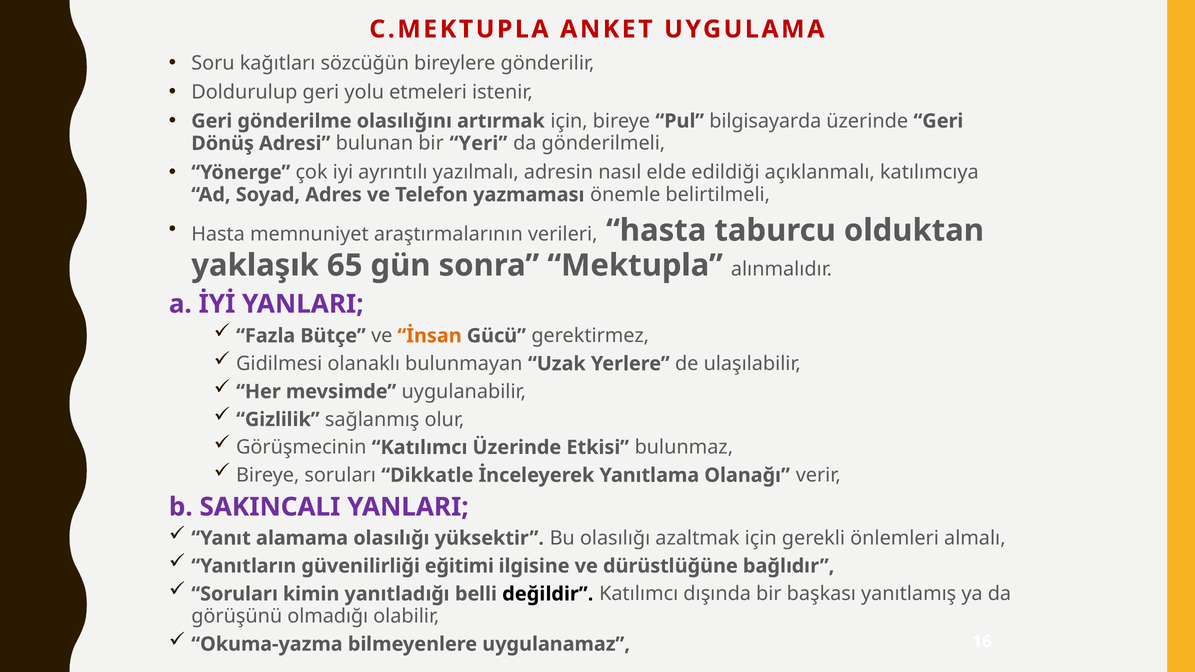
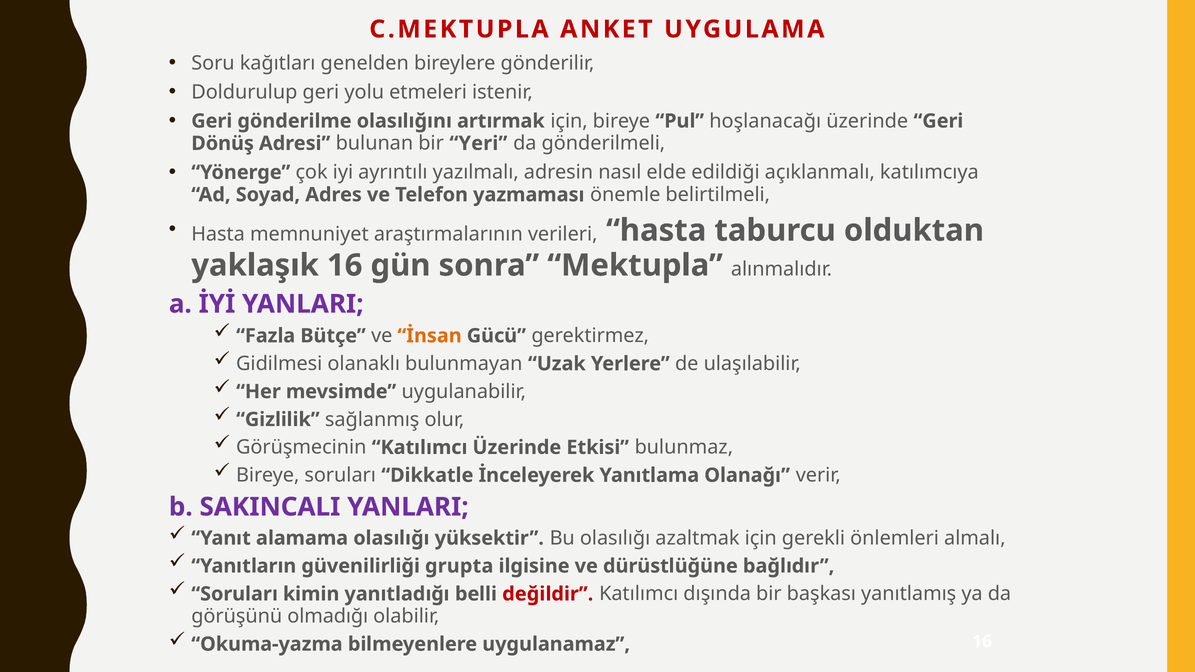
sözcüğün: sözcüğün -> genelden
bilgisayarda: bilgisayarda -> hoşlanacağı
yaklaşık 65: 65 -> 16
eğitimi: eğitimi -> grupta
değildir colour: black -> red
